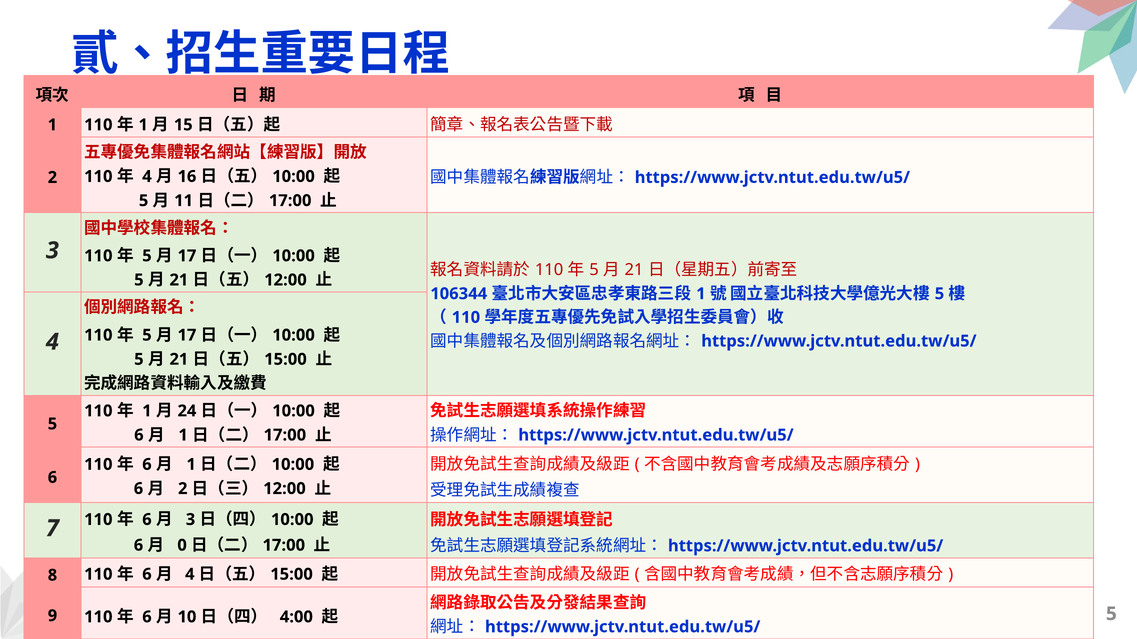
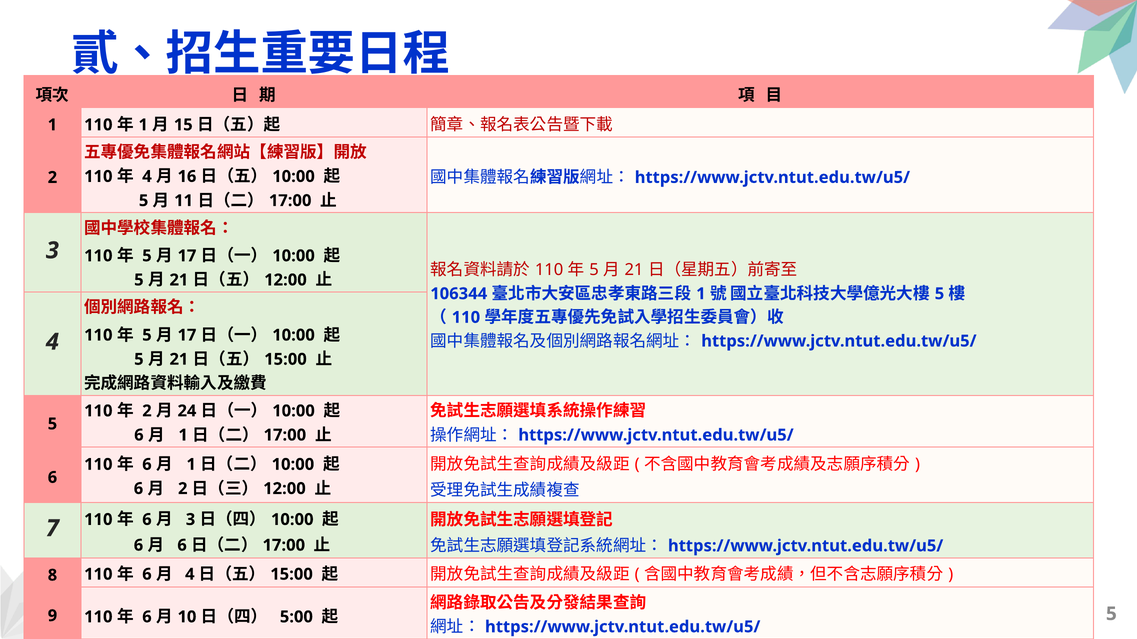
1 at (147, 411): 1 -> 2
0 at (182, 546): 0 -> 6
4:00: 4:00 -> 5:00
